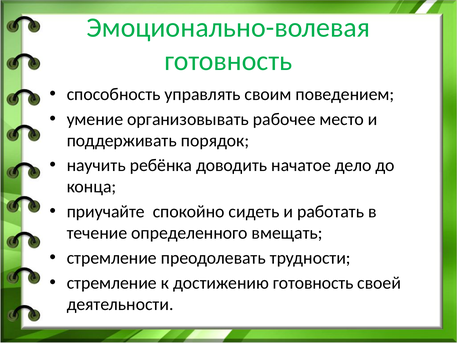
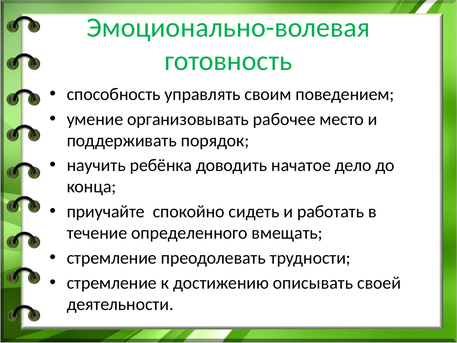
достижению готовность: готовность -> описывать
